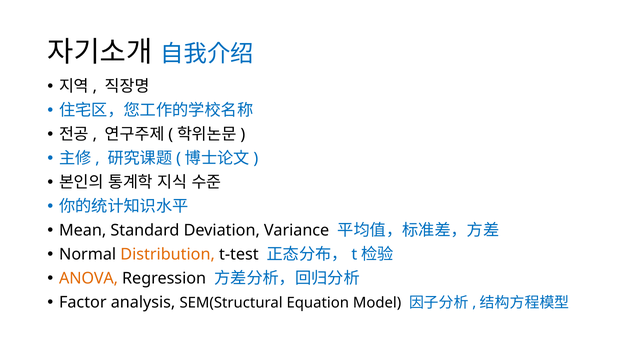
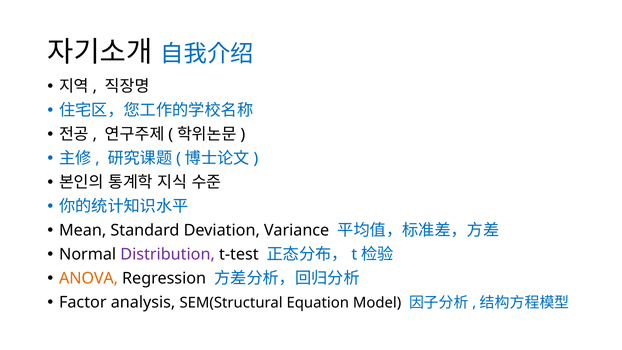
Distribution colour: orange -> purple
